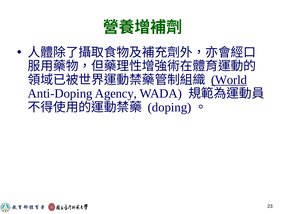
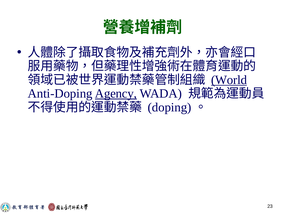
Agency underline: none -> present
